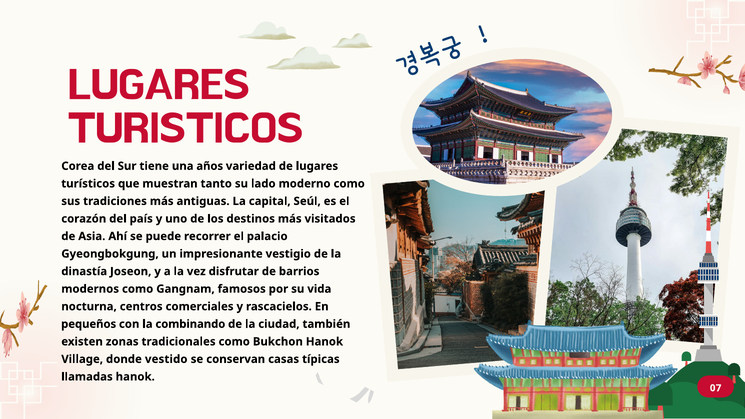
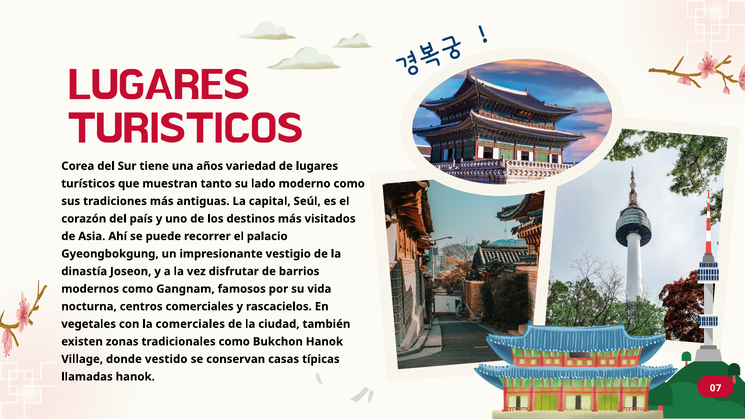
pequeños: pequeños -> vegetales
la combinando: combinando -> comerciales
